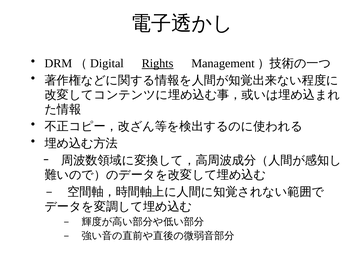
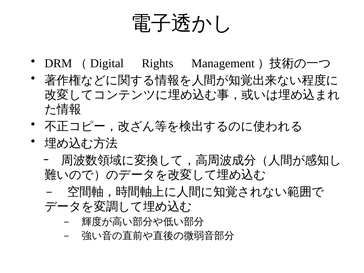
Rights underline: present -> none
